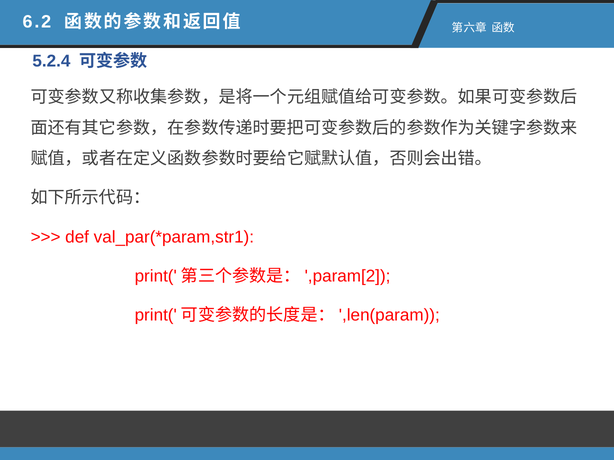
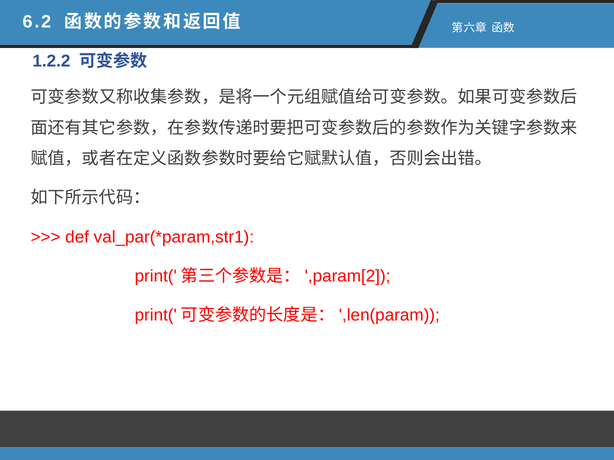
5.2.4: 5.2.4 -> 1.2.2
